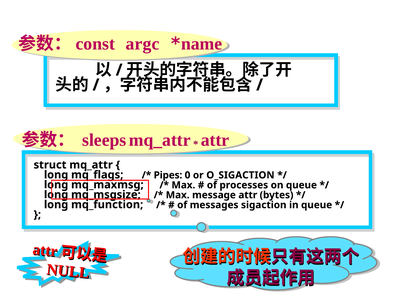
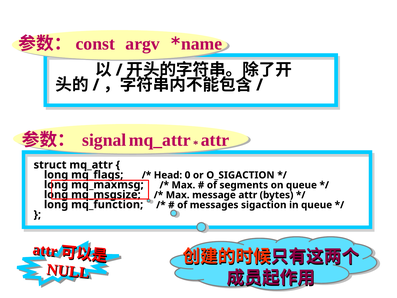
argc: argc -> argv
sleeps: sleeps -> signal
Pipes: Pipes -> Head
processes: processes -> segments
